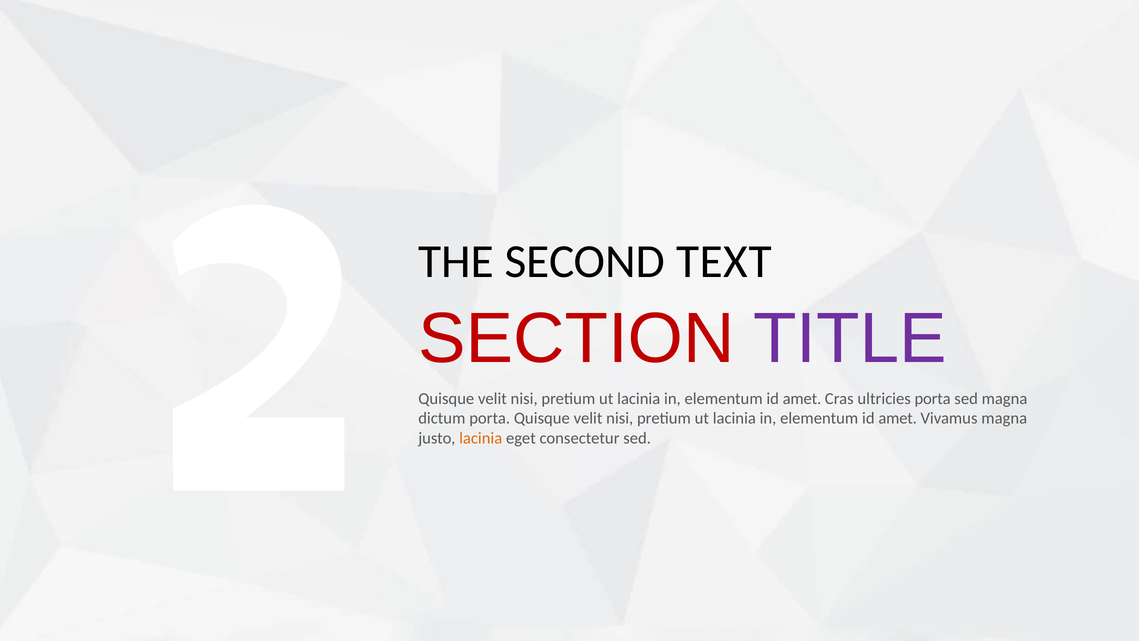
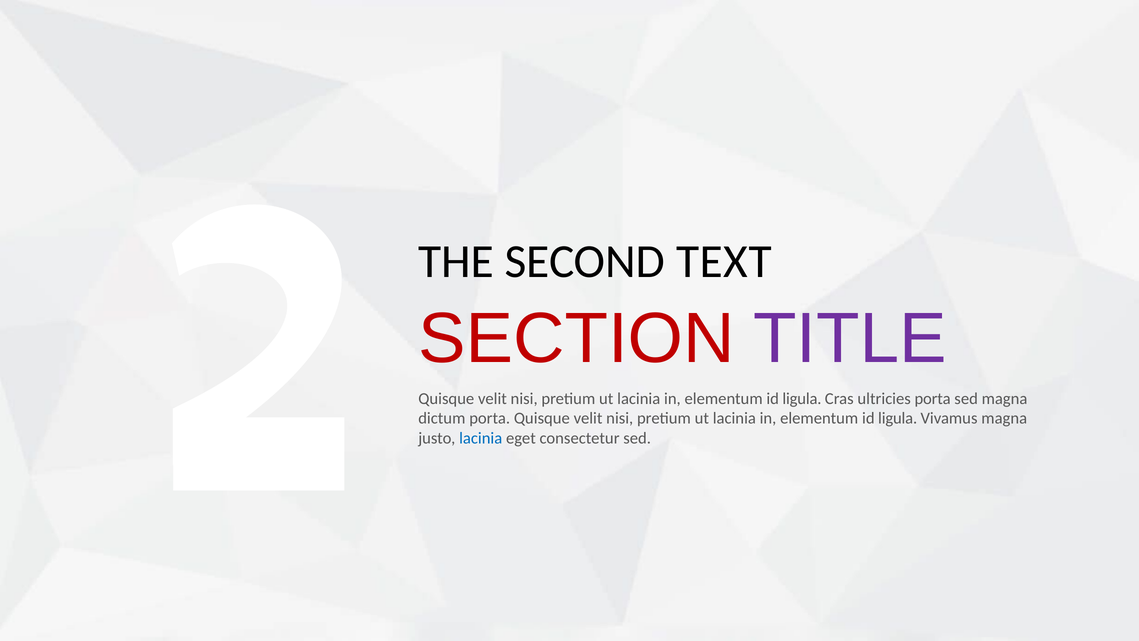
amet at (802, 398): amet -> ligula
amet at (898, 418): amet -> ligula
lacinia at (481, 438) colour: orange -> blue
